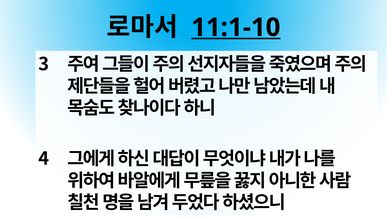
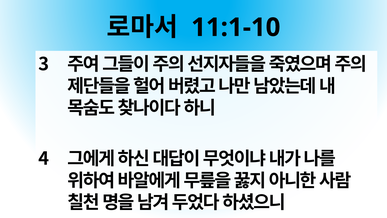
11:1-10 underline: present -> none
